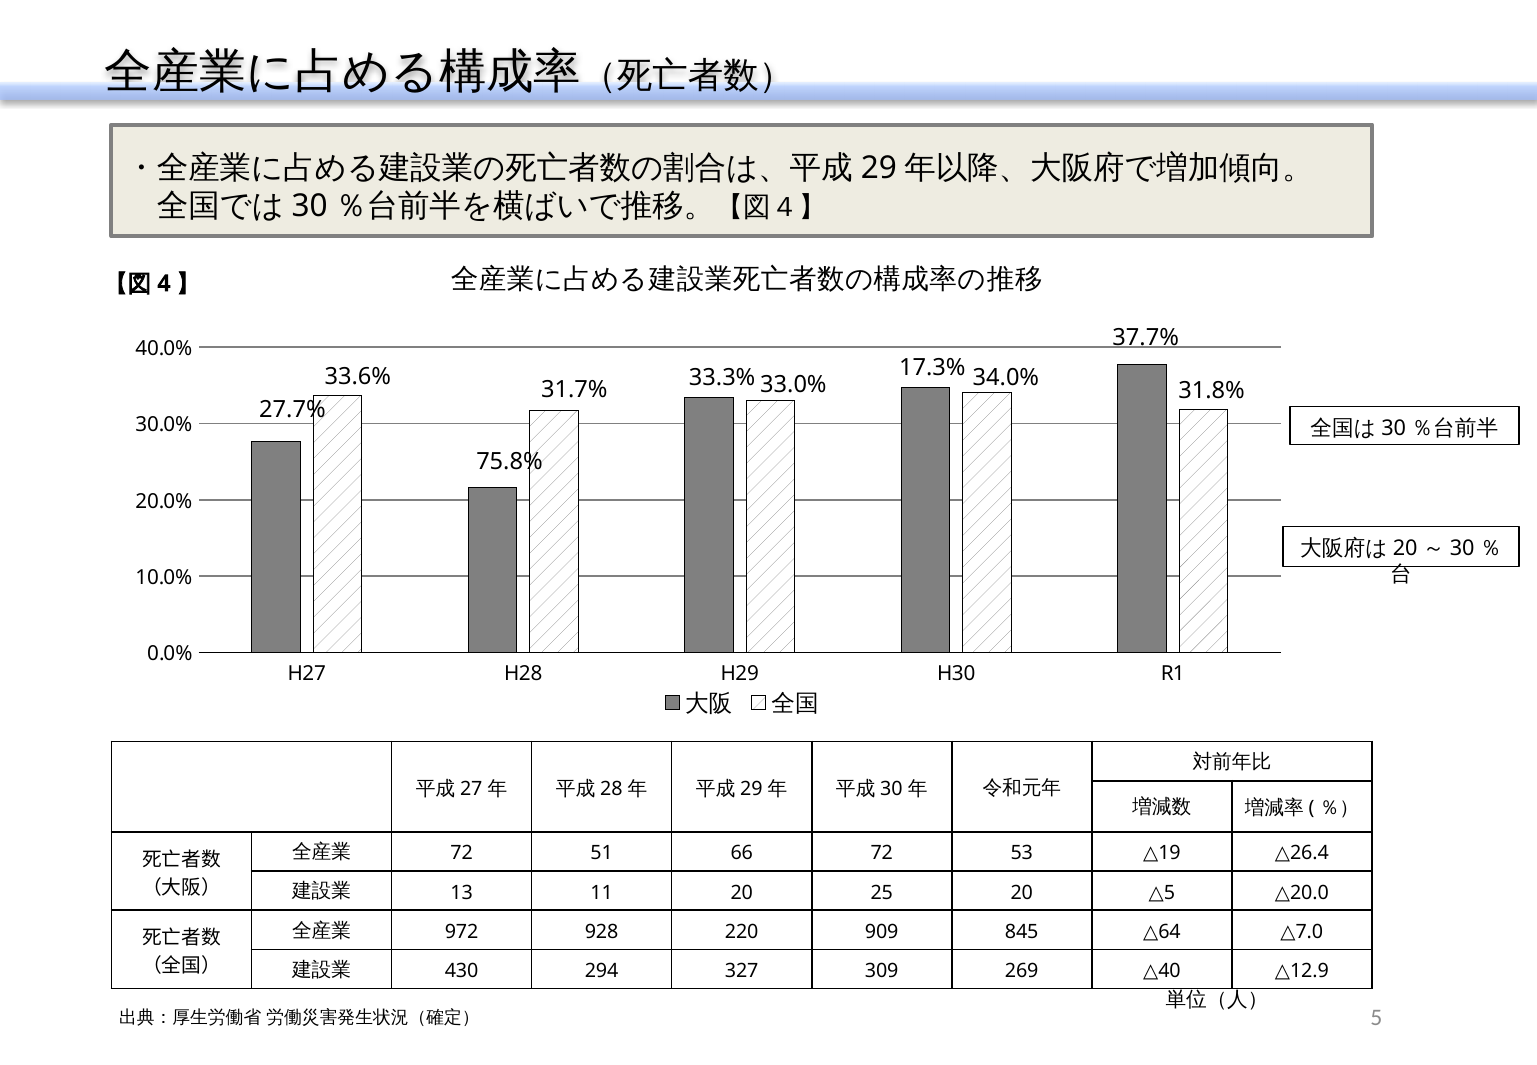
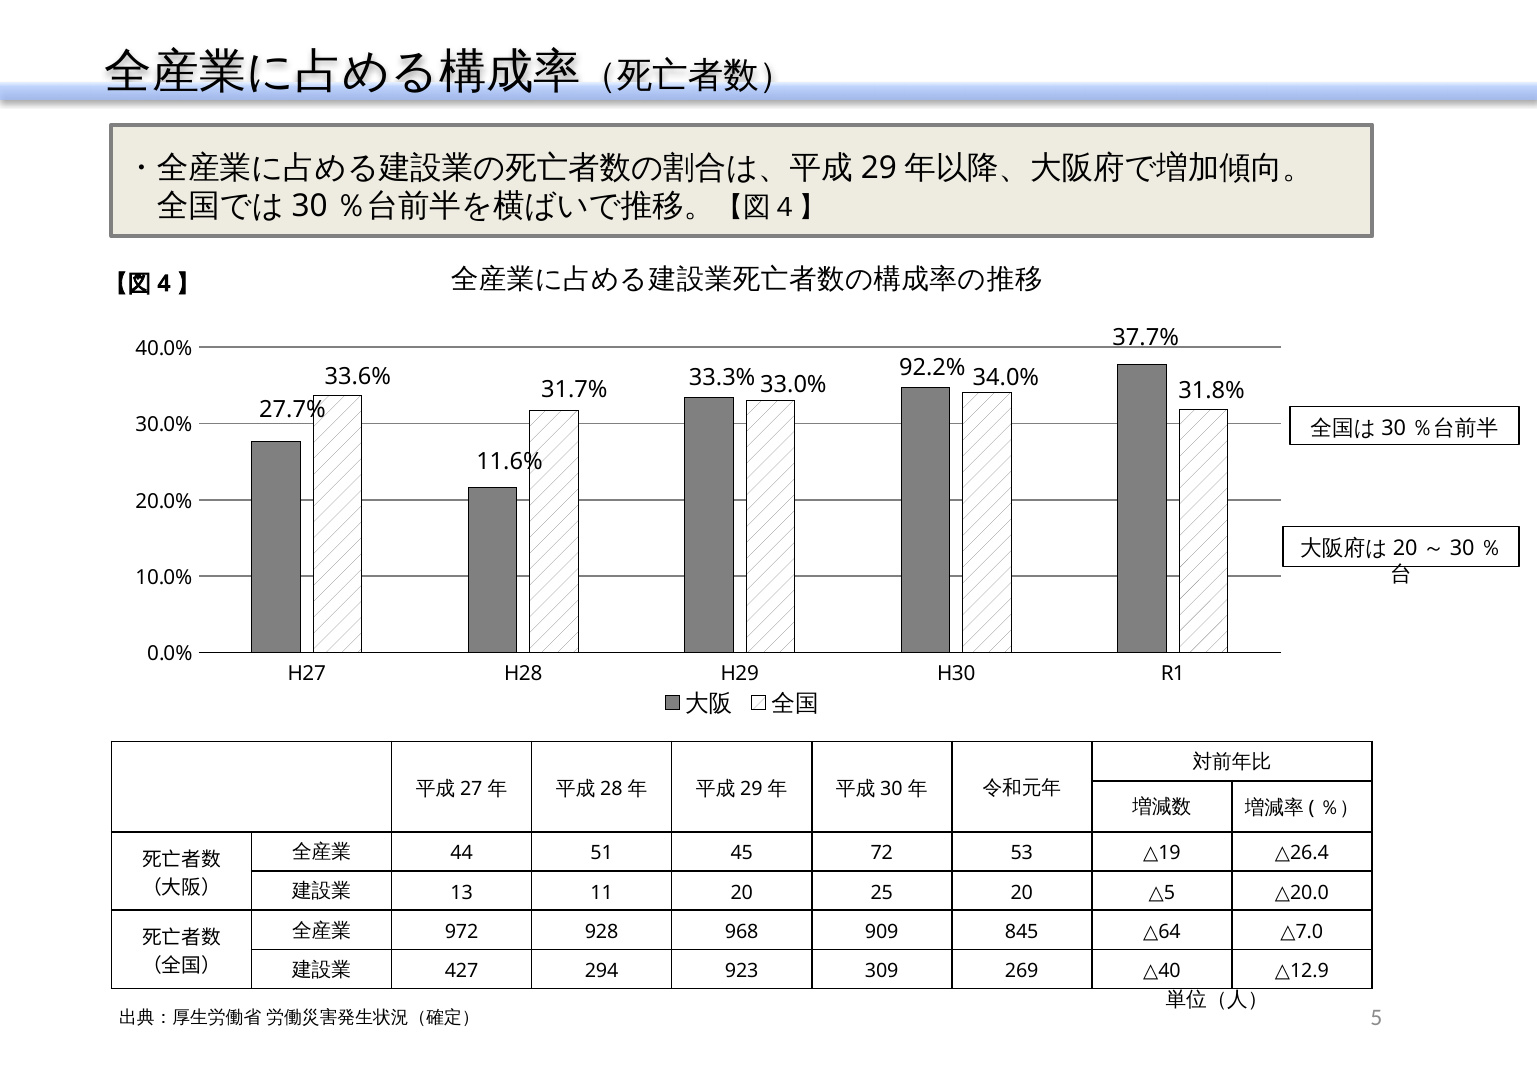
17.3%: 17.3% -> 92.2%
75.8%: 75.8% -> 11.6%
72 at (462, 853): 72 -> 44
66: 66 -> 45
220: 220 -> 968
430: 430 -> 427
327: 327 -> 923
